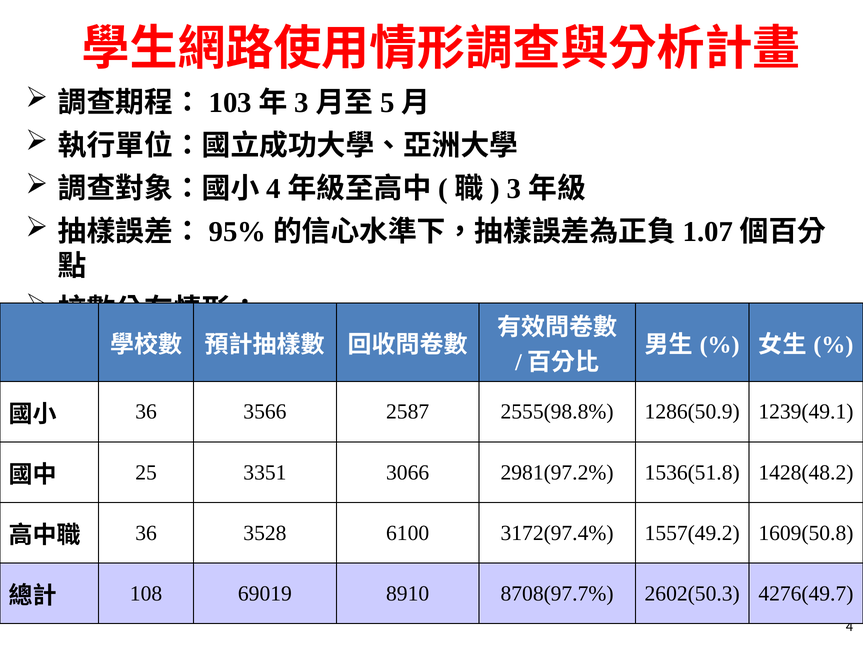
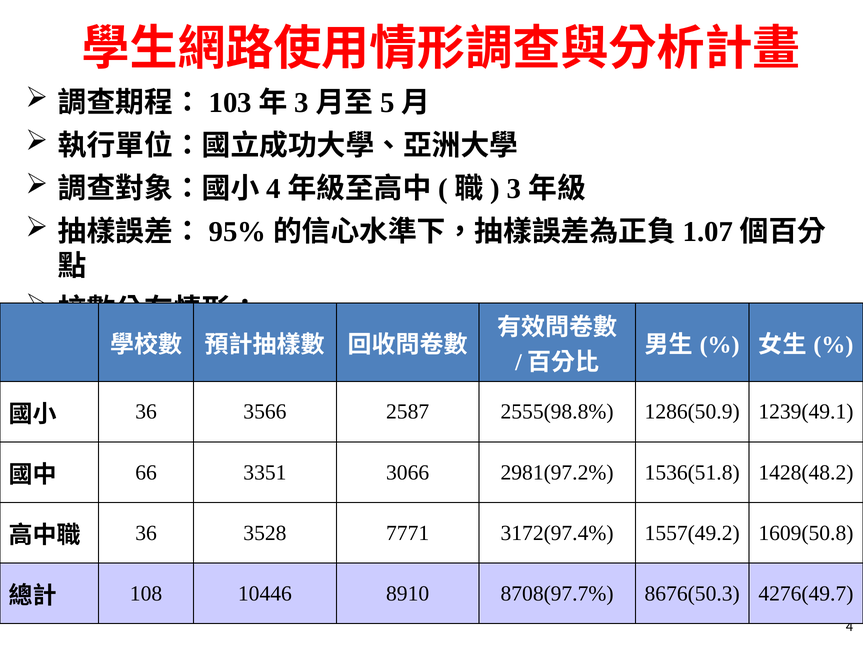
25: 25 -> 66
6100: 6100 -> 7771
69019: 69019 -> 10446
2602(50.3: 2602(50.3 -> 8676(50.3
